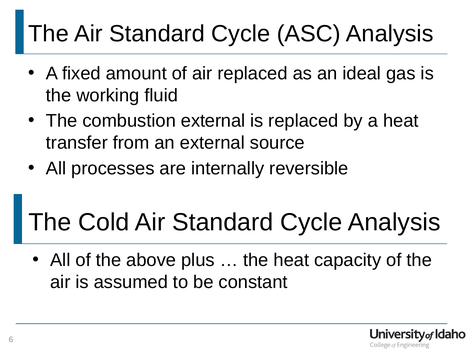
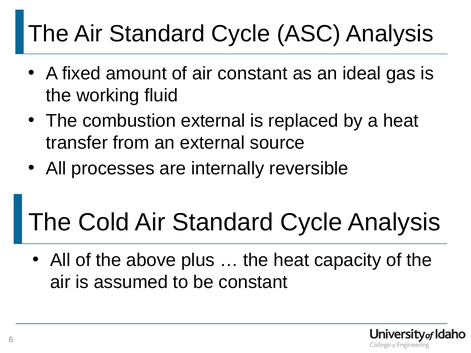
air replaced: replaced -> constant
